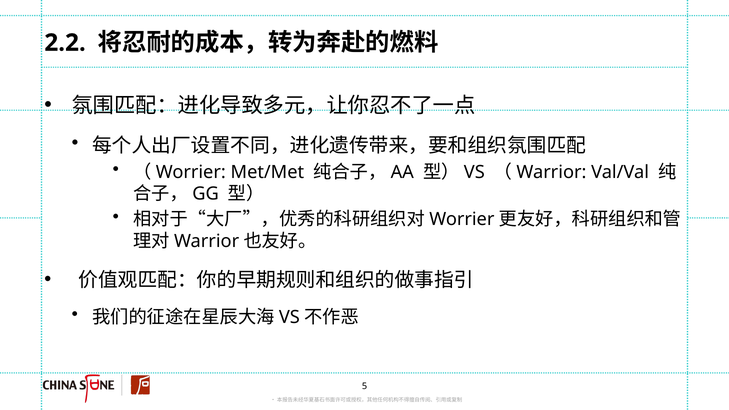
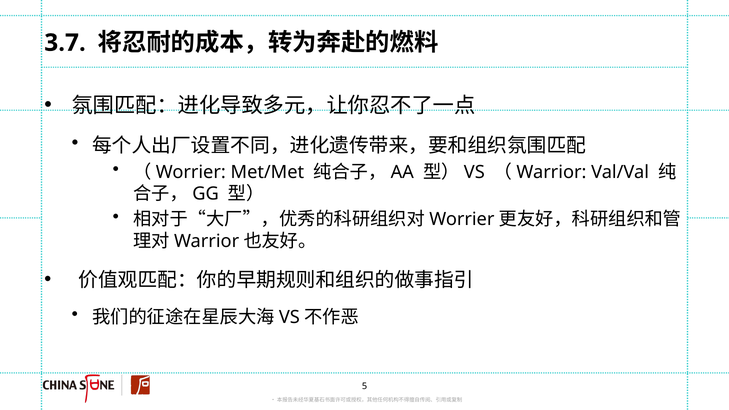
2.2: 2.2 -> 3.7
